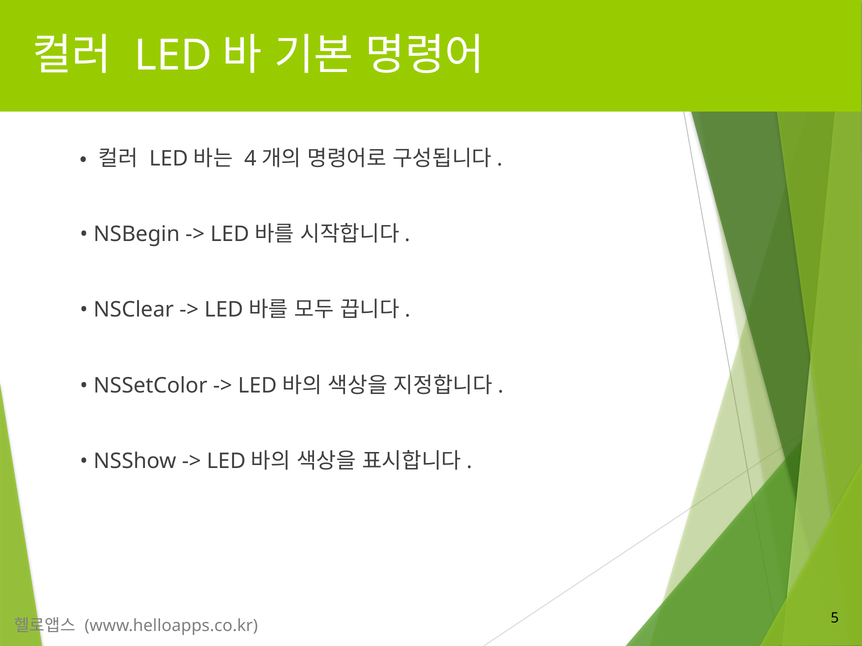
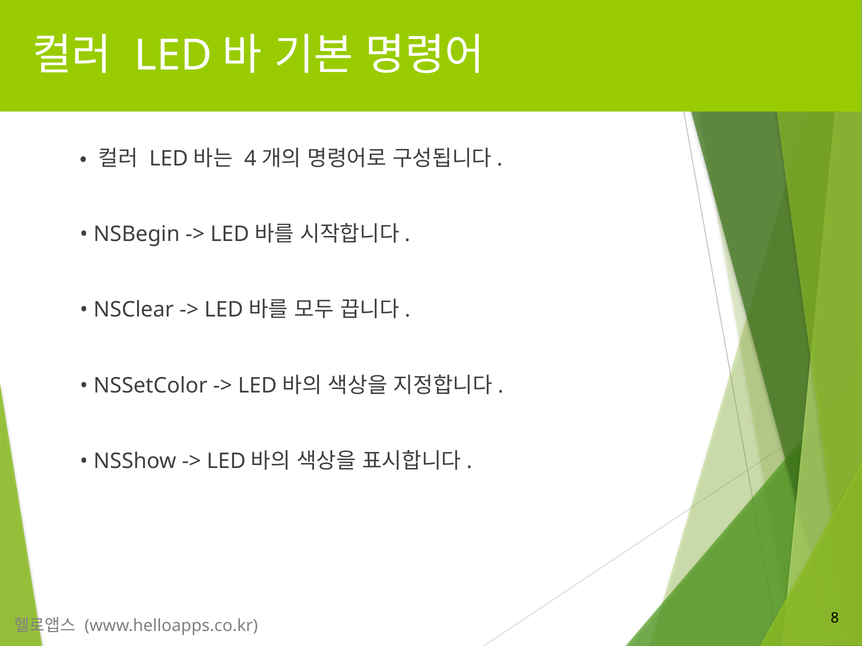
5: 5 -> 8
